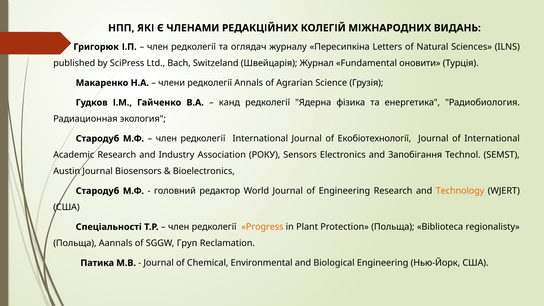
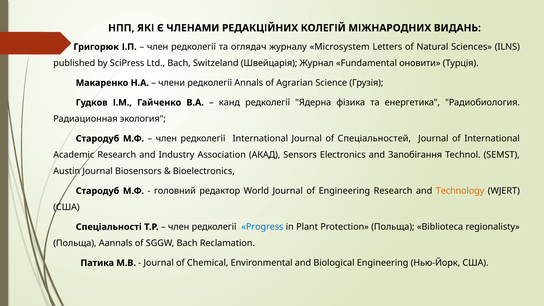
Пересипкіна: Пересипкіна -> Microsystem
Екобіотехнології: Екобіотехнології -> Спеціальностей
РОКУ: РОКУ -> АКАД
Progress colour: orange -> blue
SGGW Груп: Груп -> Bach
